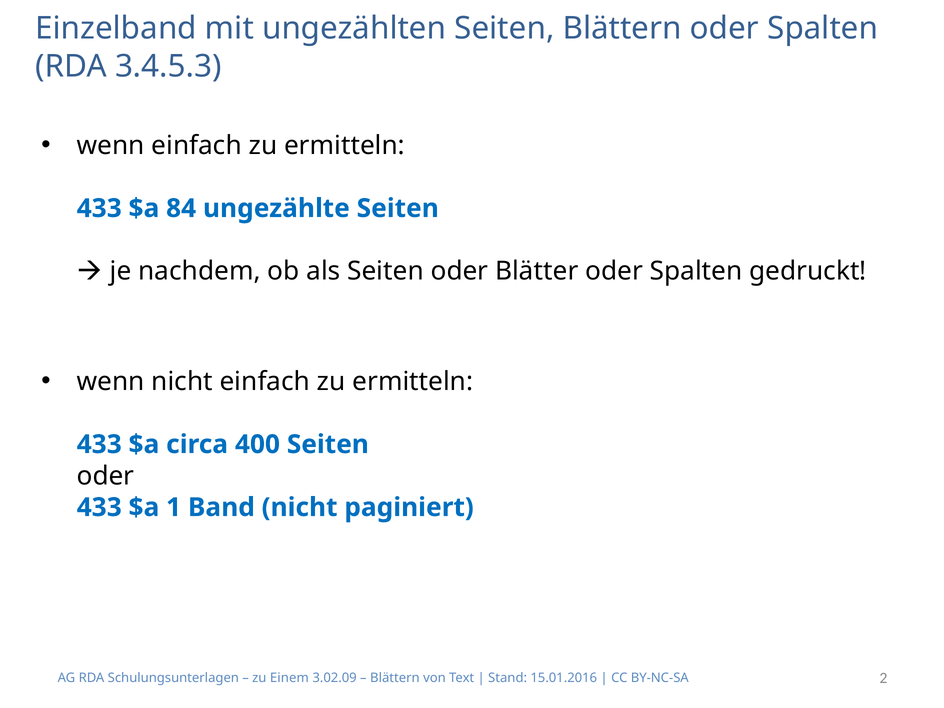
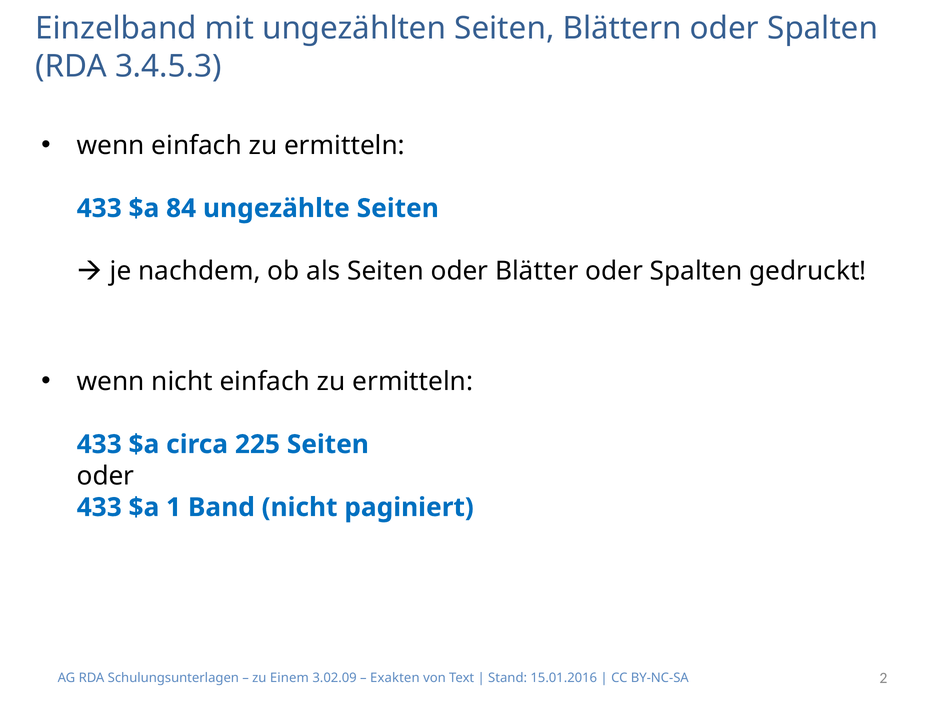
400: 400 -> 225
Blättern at (395, 678): Blättern -> Exakten
